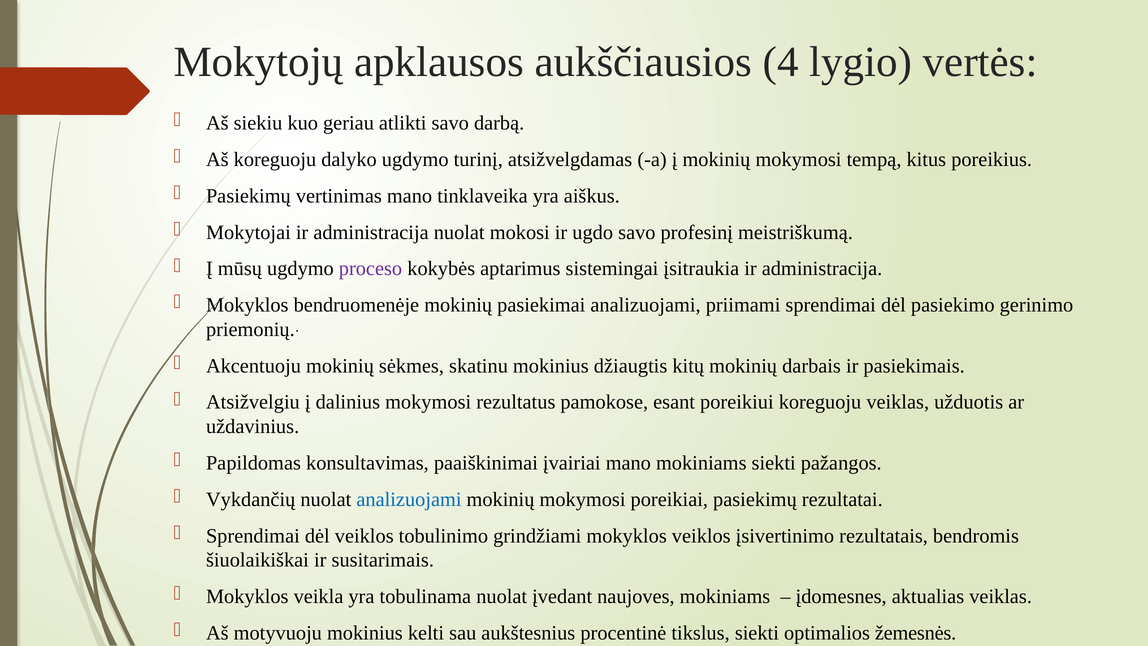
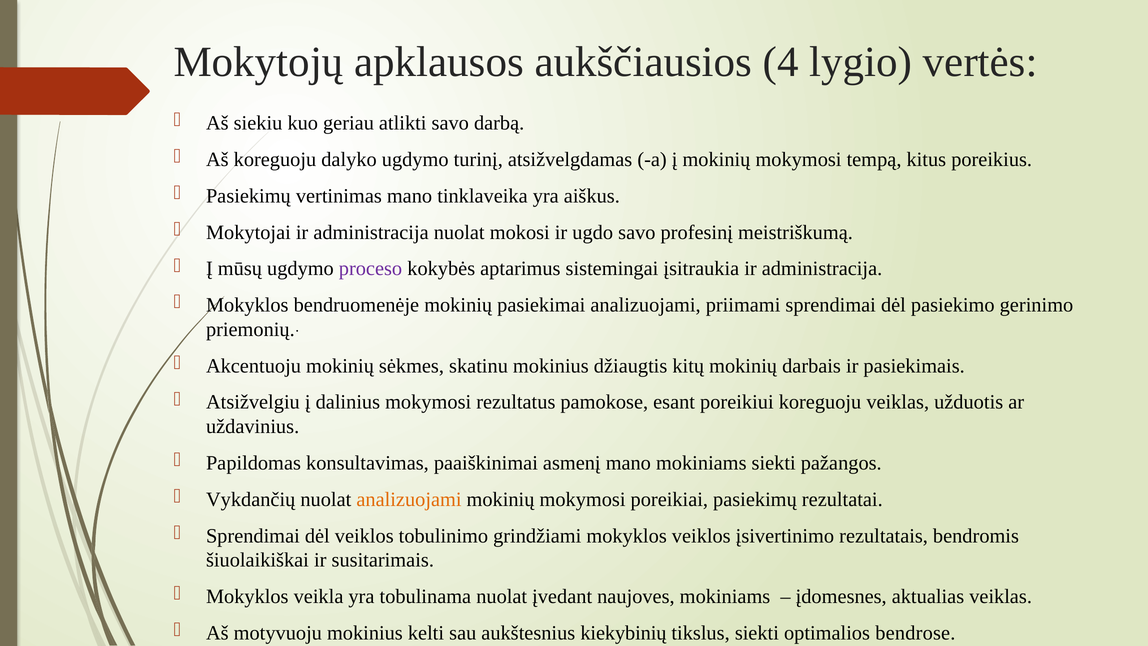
įvairiai: įvairiai -> asmenį
analizuojami at (409, 499) colour: blue -> orange
procentinė: procentinė -> kiekybinių
žemesnės: žemesnės -> bendrose
